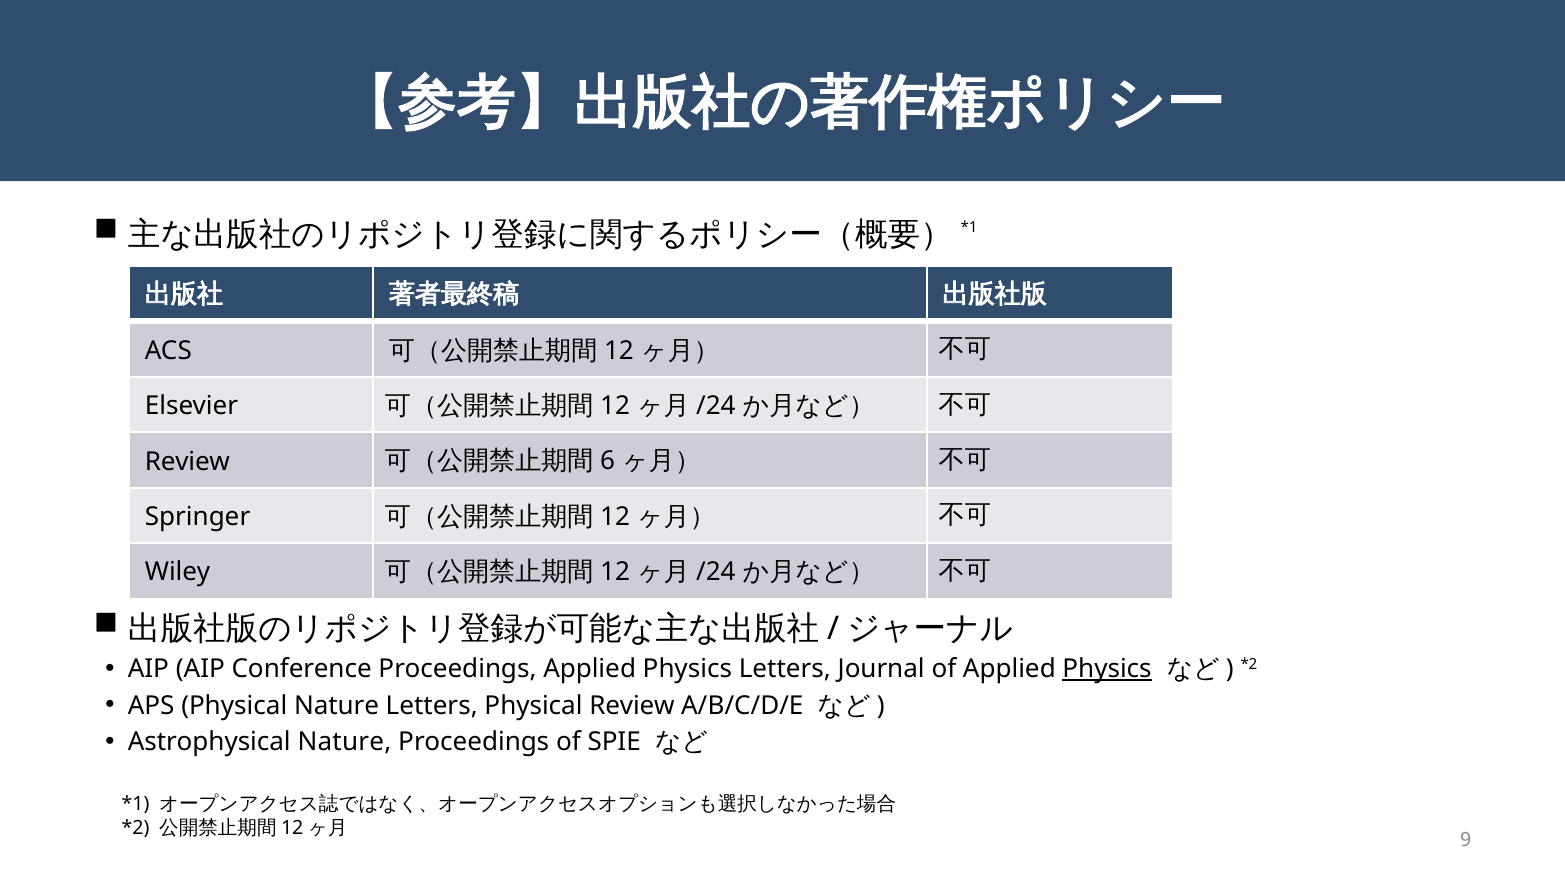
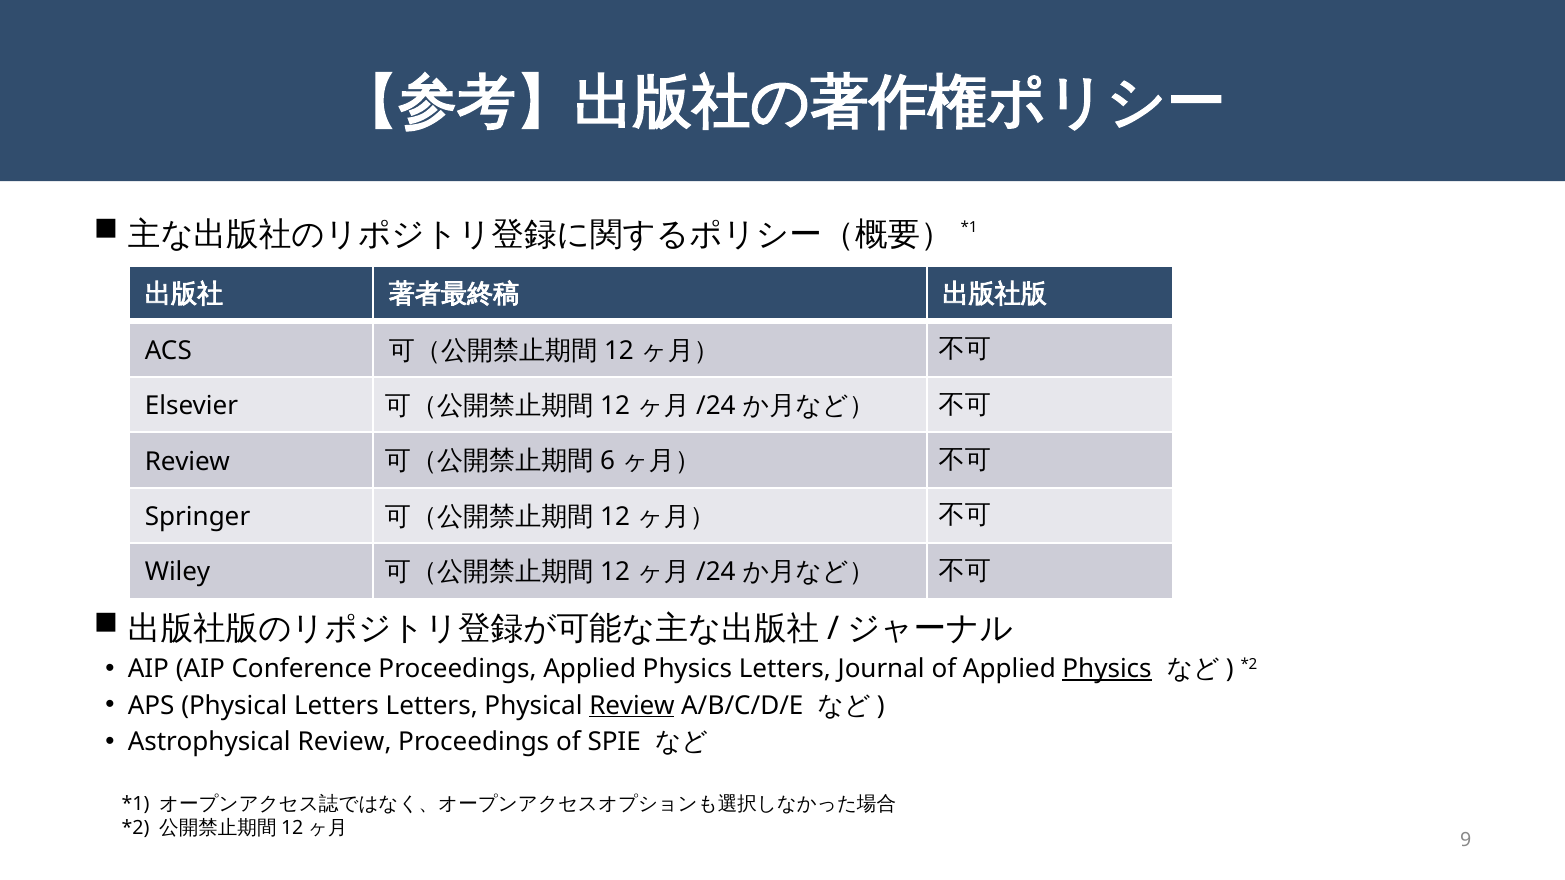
Physical Nature: Nature -> Letters
Review at (632, 706) underline: none -> present
Astrophysical Nature: Nature -> Review
